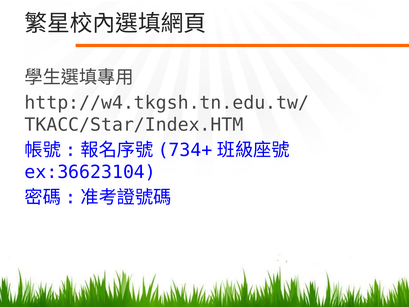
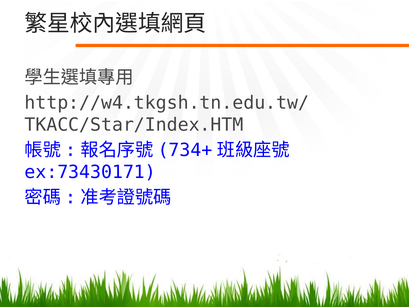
ex:36623104: ex:36623104 -> ex:73430171
